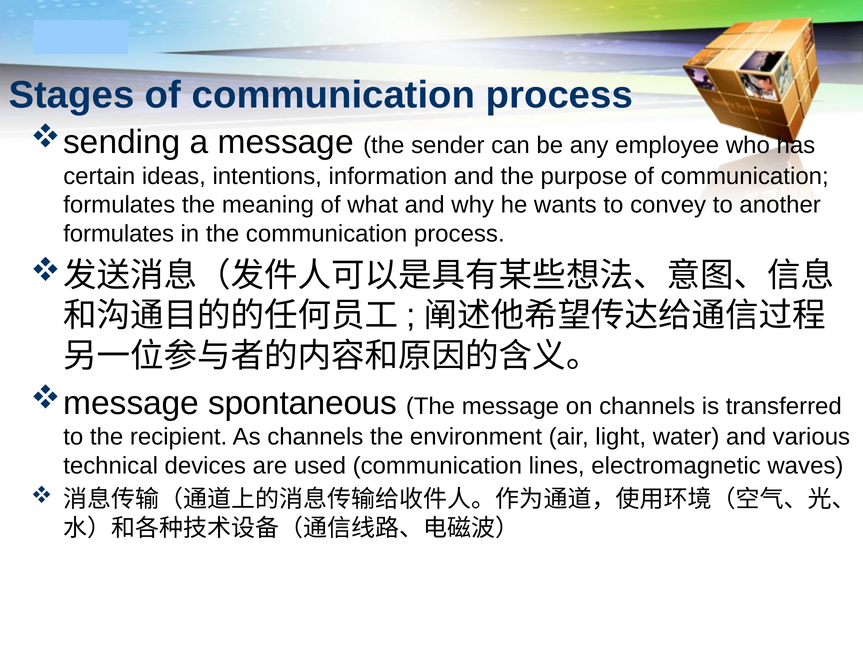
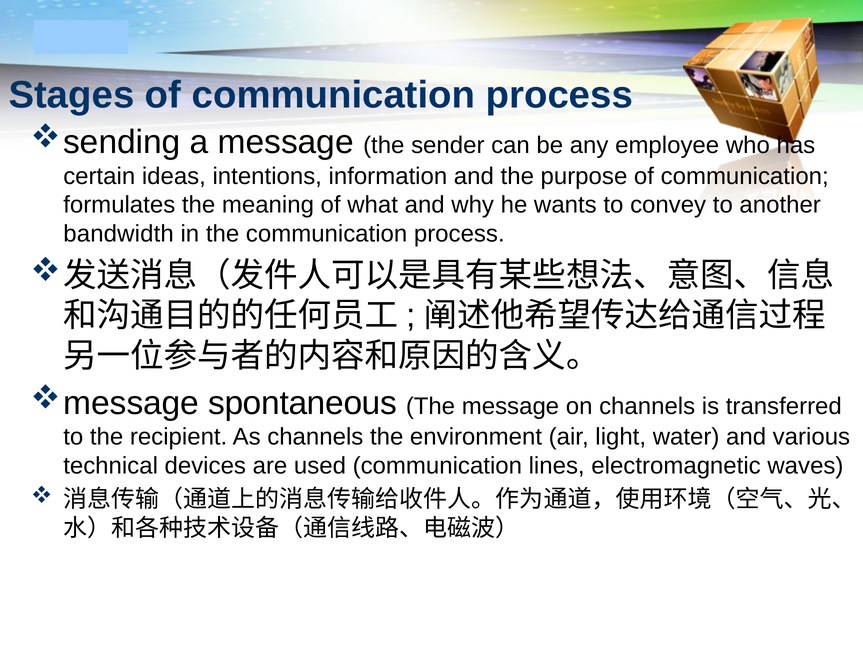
formulates at (119, 234): formulates -> bandwidth
